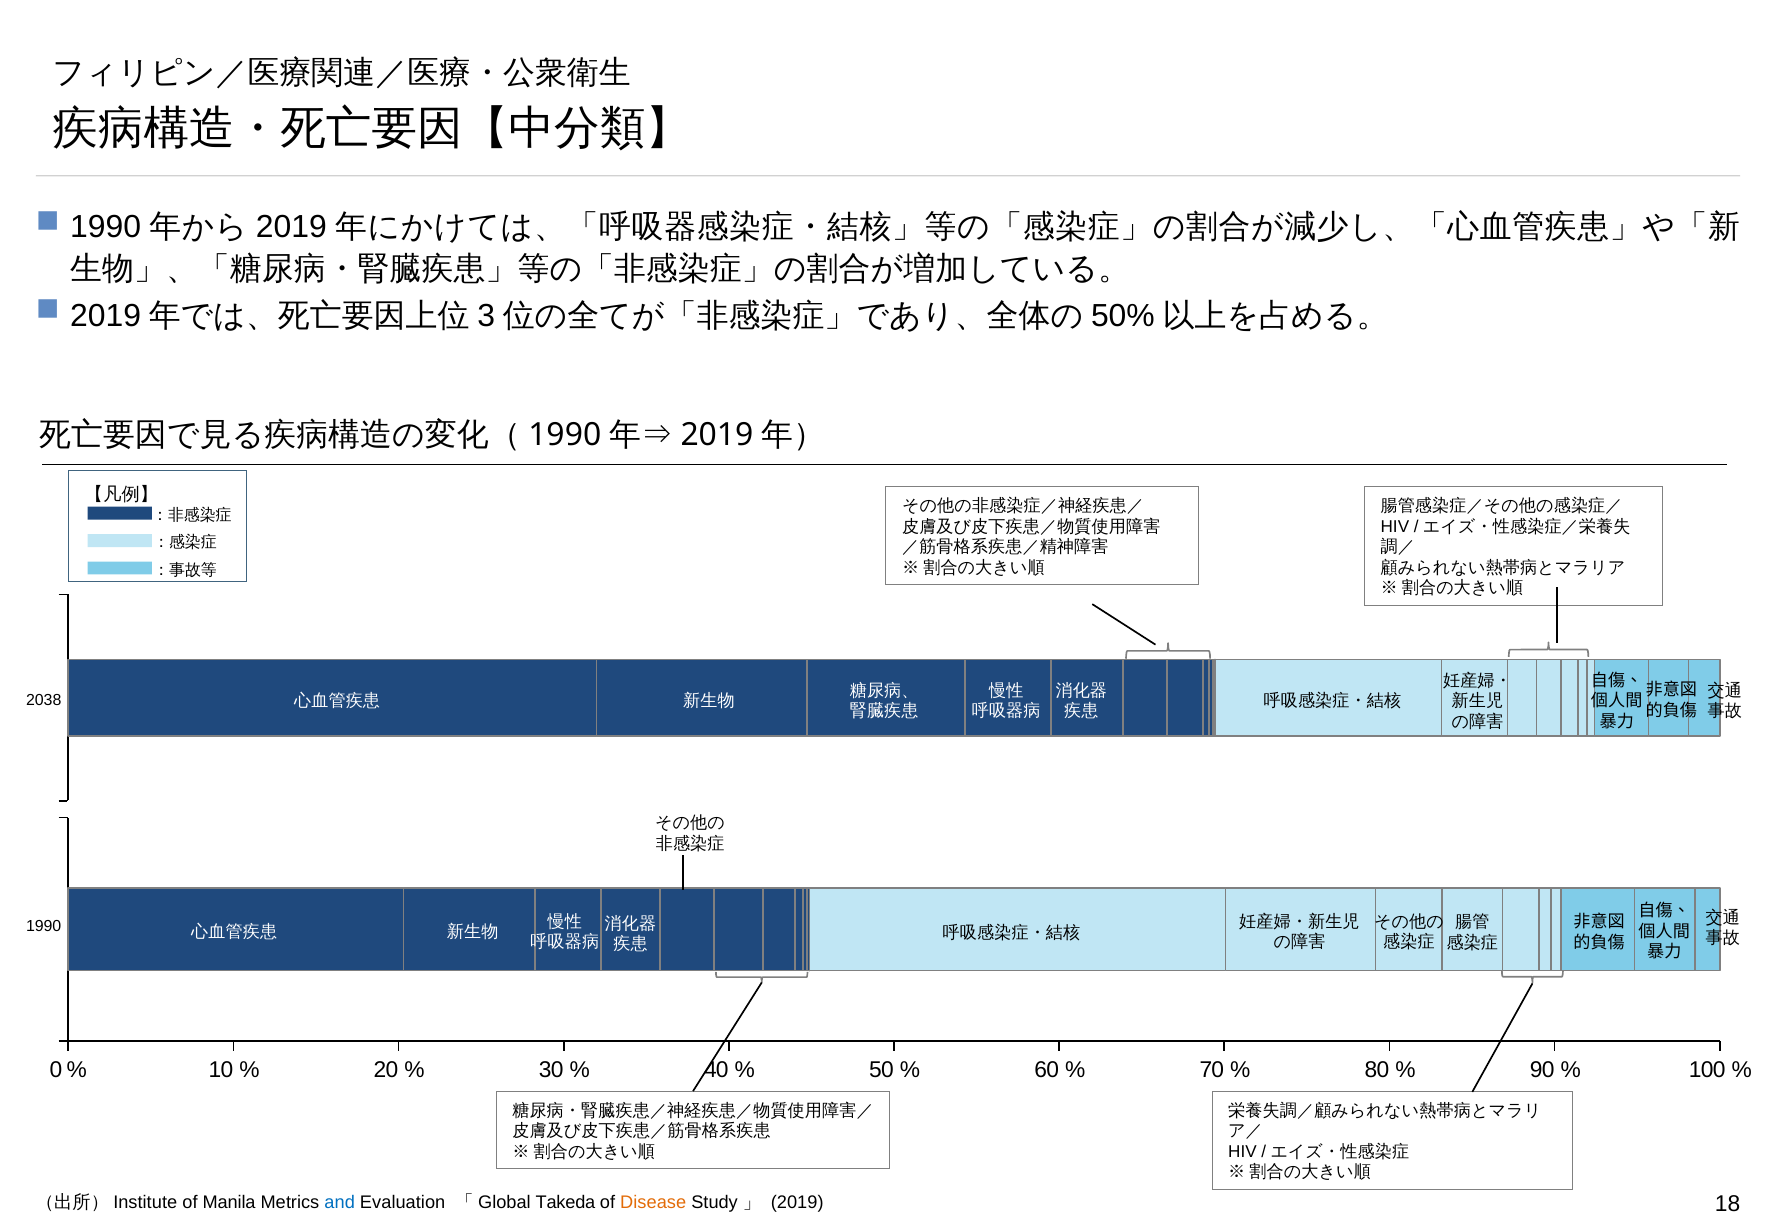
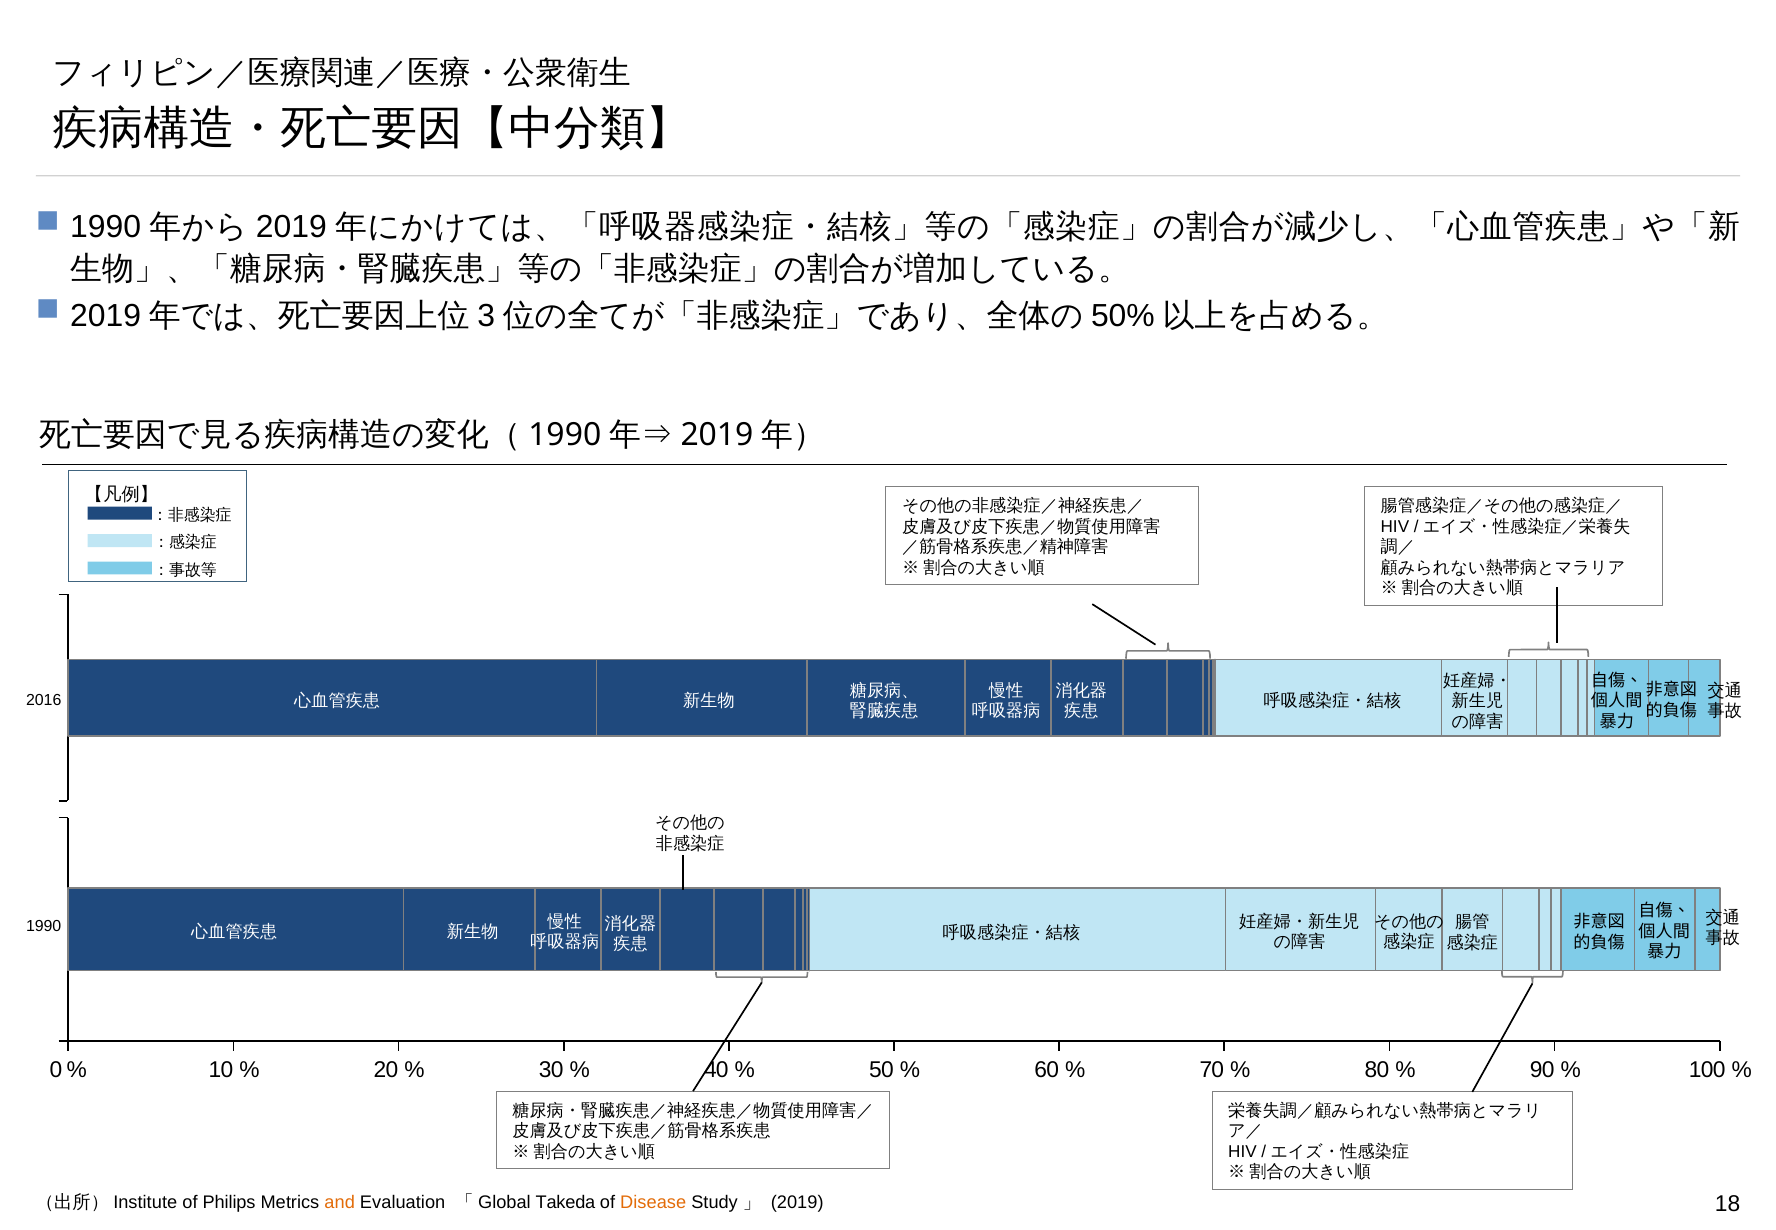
2038: 2038 -> 2016
Manila: Manila -> Philips
and colour: blue -> orange
